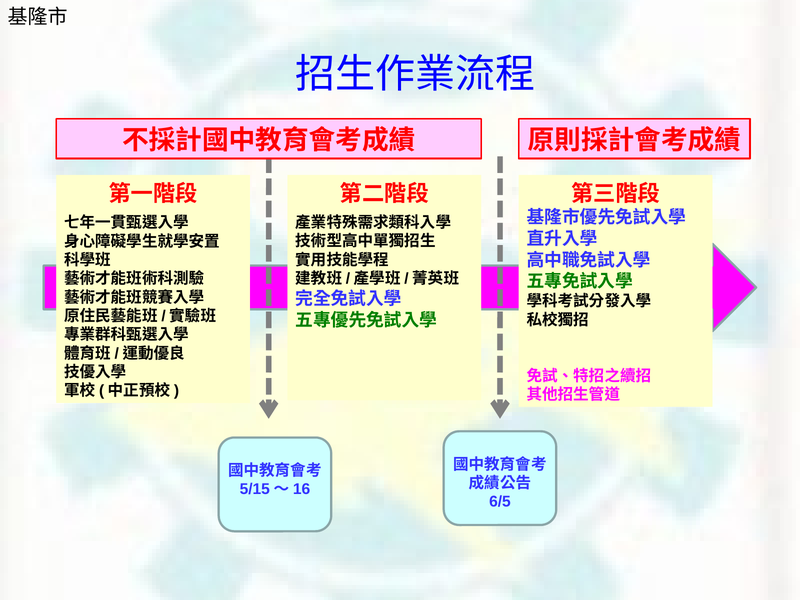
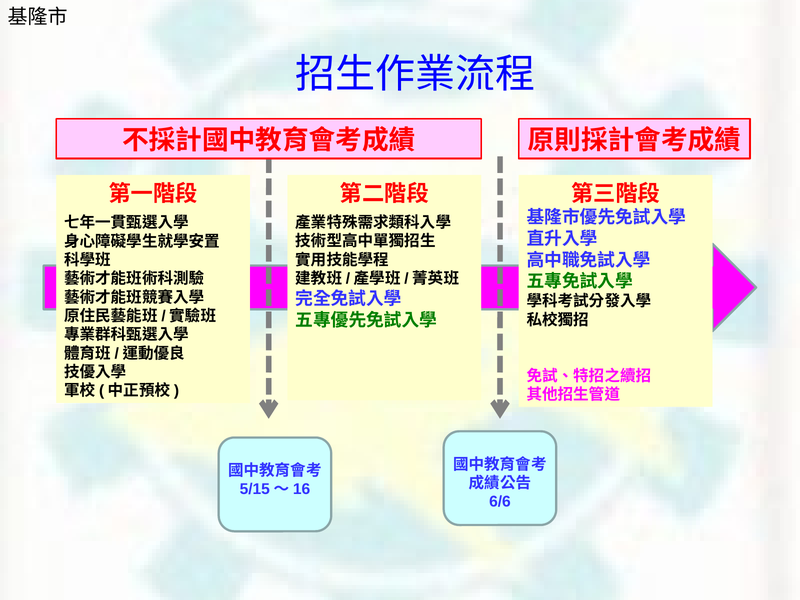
6/5: 6/5 -> 6/6
